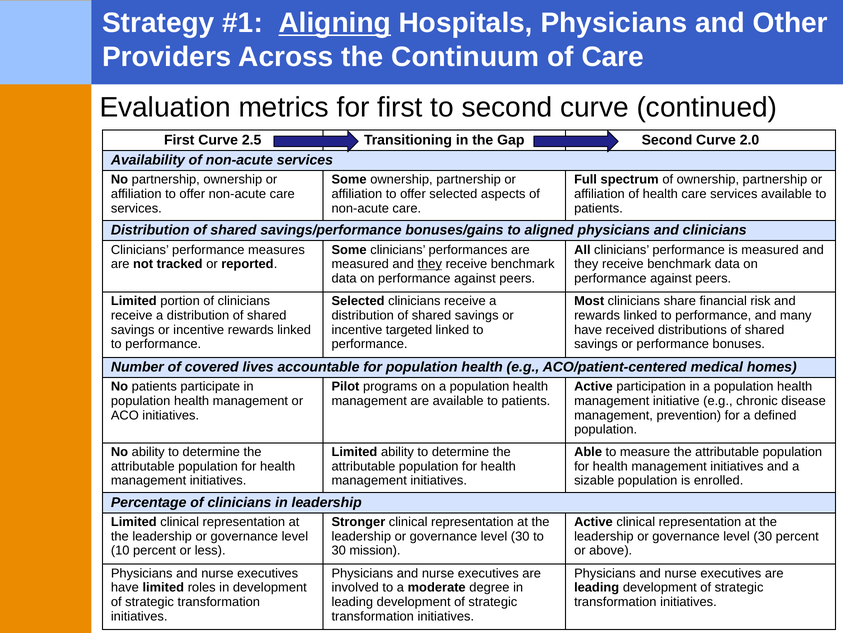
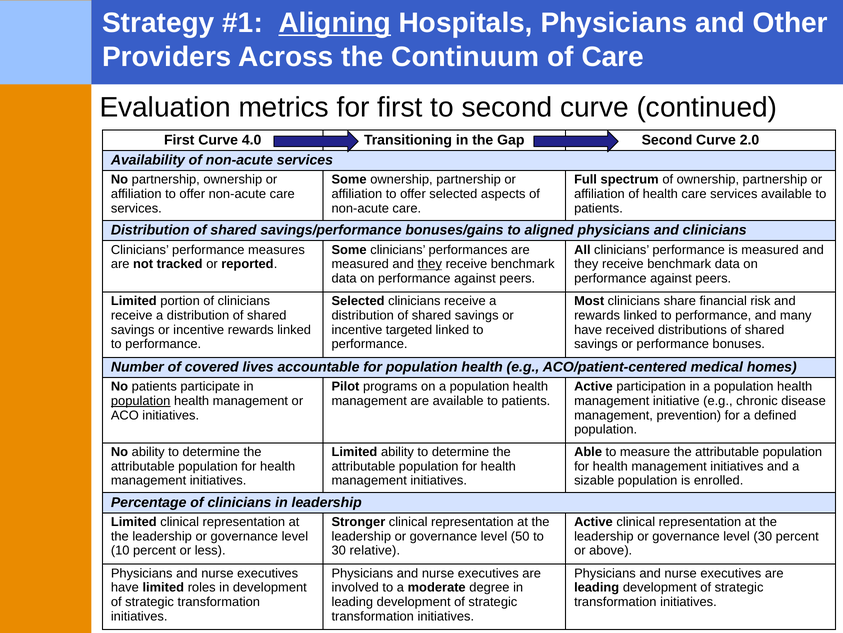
2.5: 2.5 -> 4.0
population at (141, 400) underline: none -> present
30 at (520, 536): 30 -> 50
mission: mission -> relative
